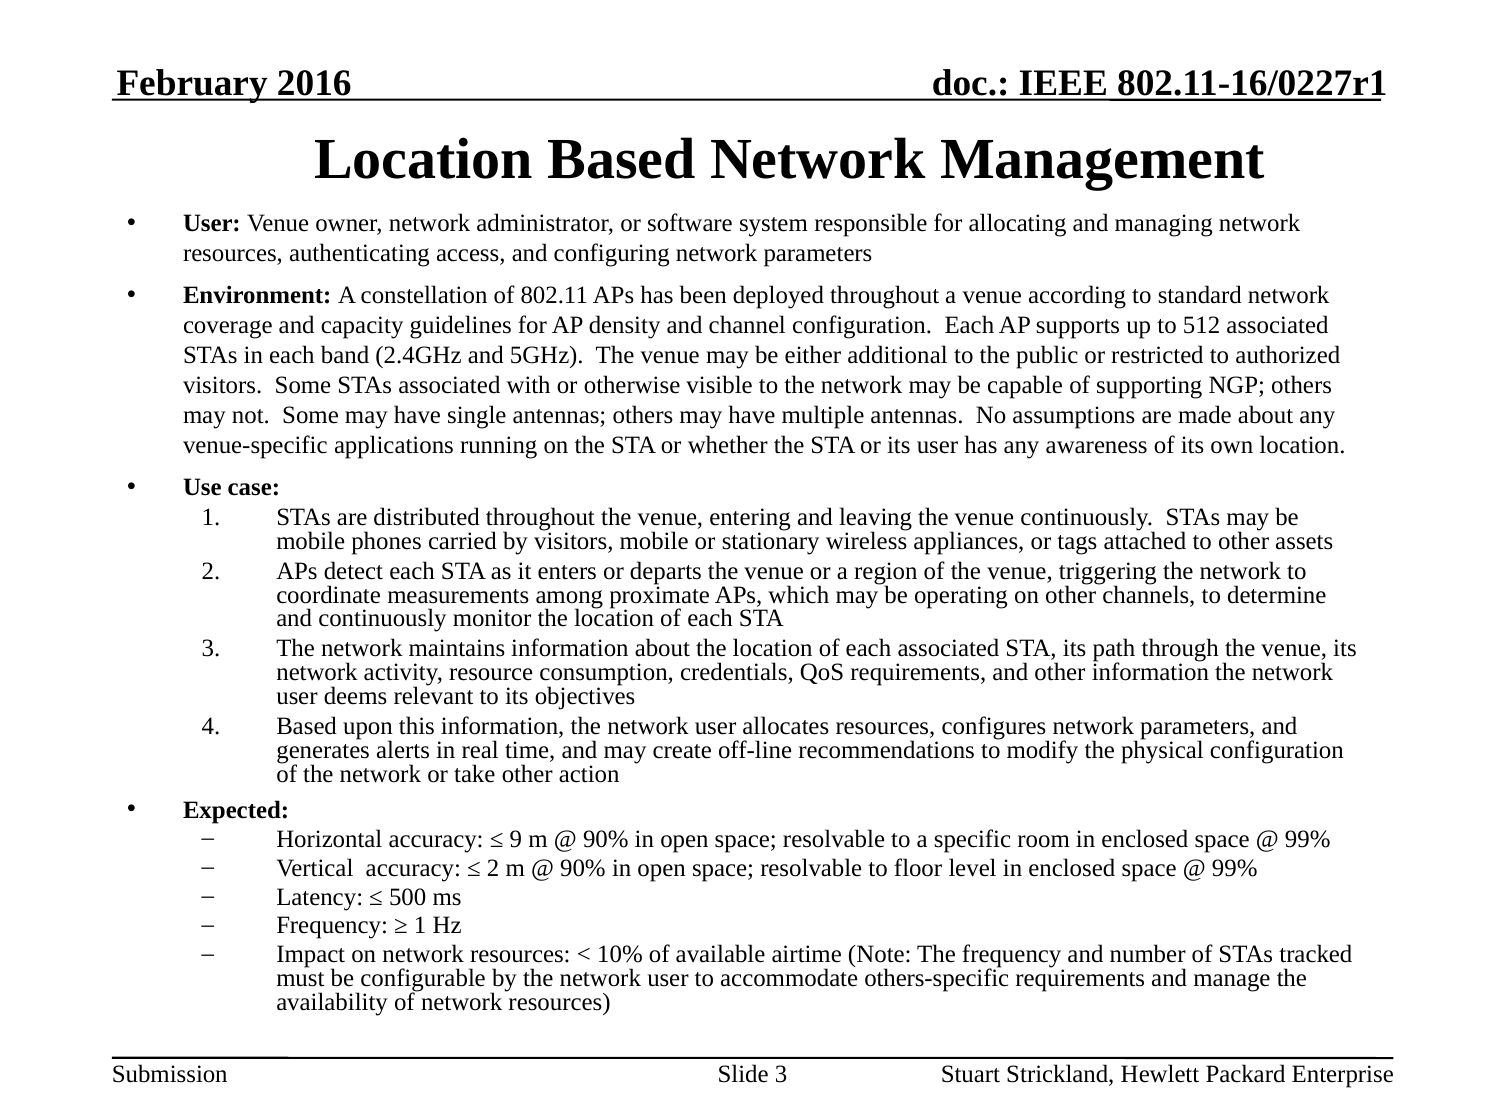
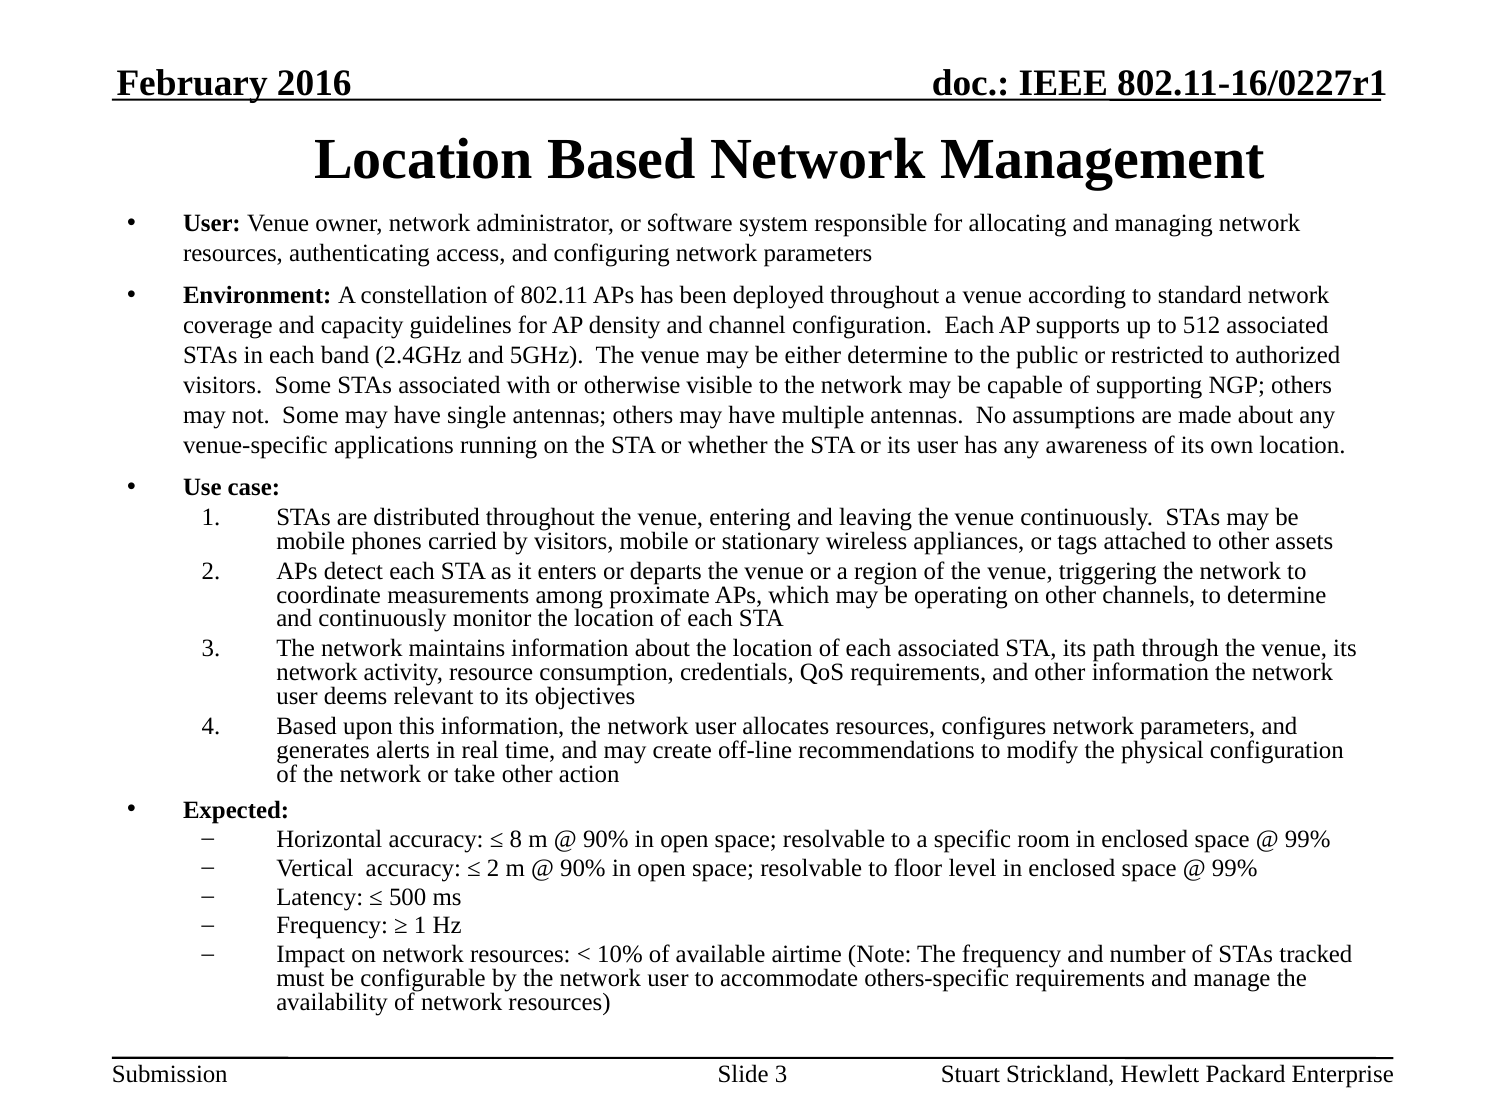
either additional: additional -> determine
9: 9 -> 8
